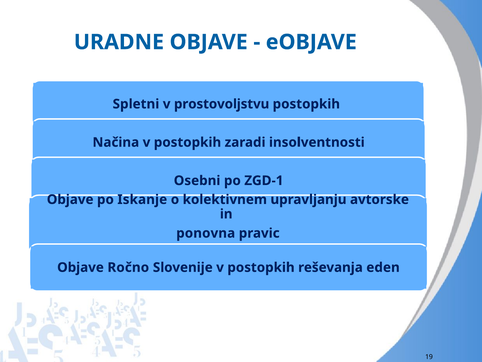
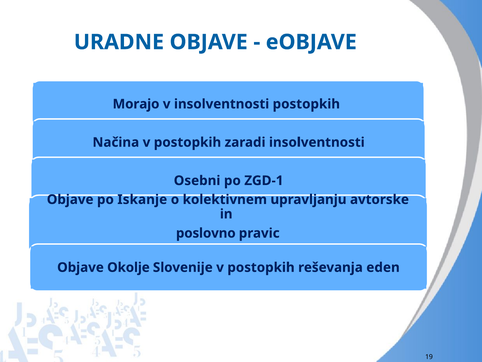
Spletni: Spletni -> Morajo
v prostovoljstvu: prostovoljstvu -> insolventnosti
ponovna: ponovna -> poslovno
Ročno: Ročno -> Okolje
